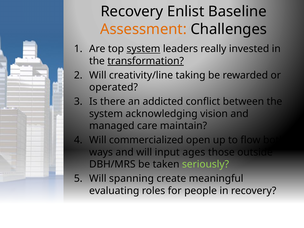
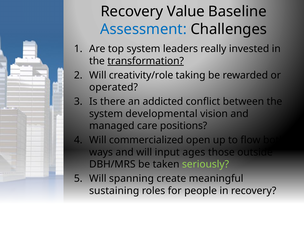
Enlist: Enlist -> Value
Assessment colour: orange -> blue
system at (143, 49) underline: present -> none
creativity/line: creativity/line -> creativity/role
acknowledging: acknowledging -> developmental
maintain: maintain -> positions
evaluating: evaluating -> sustaining
